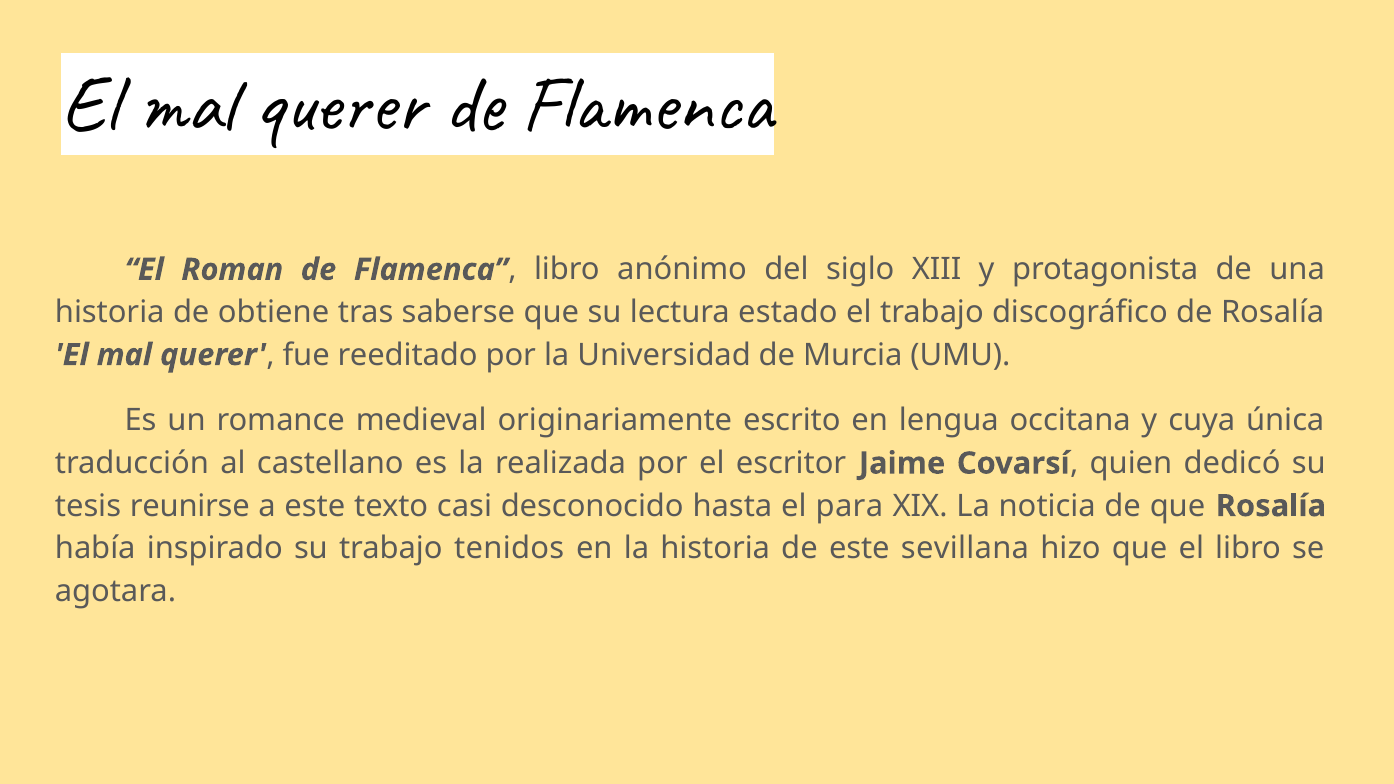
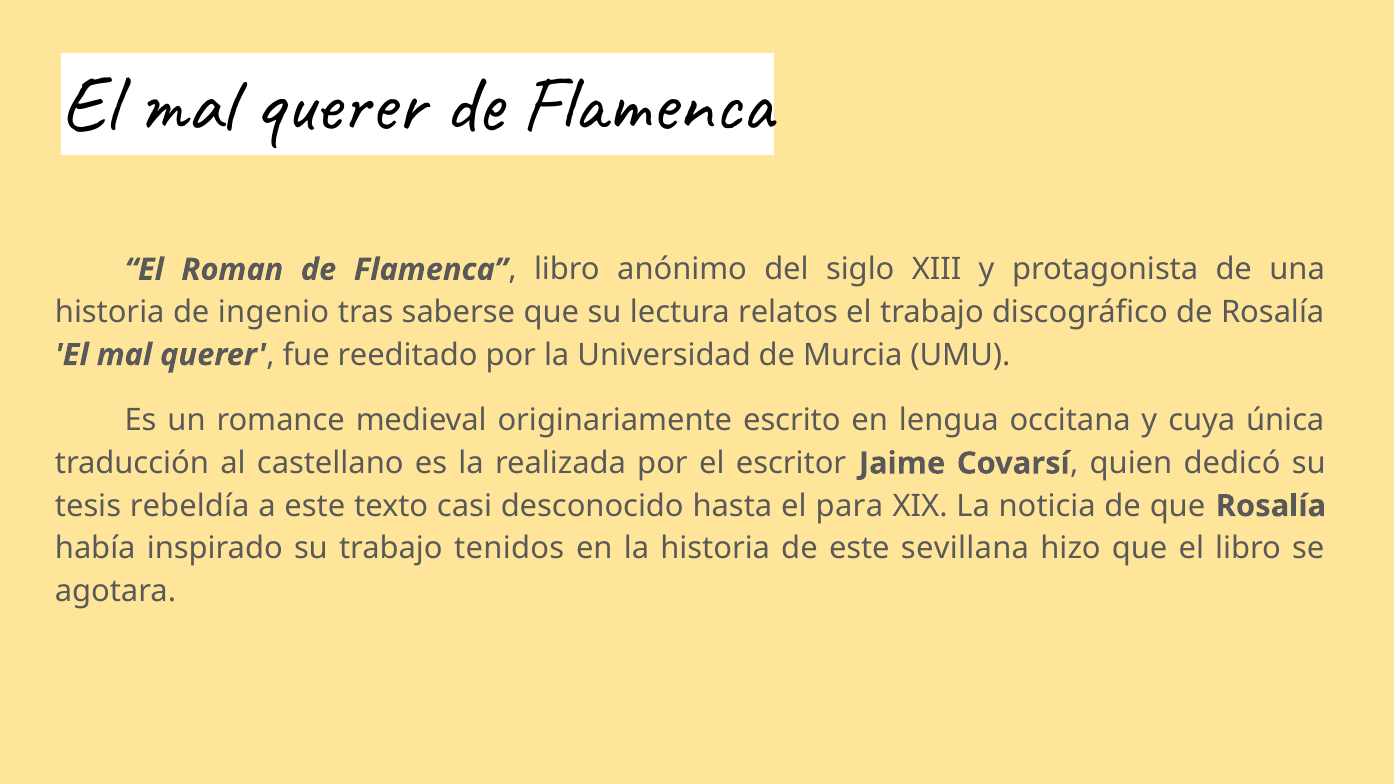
obtiene: obtiene -> ingenio
estado: estado -> relatos
reunirse: reunirse -> rebeldía
